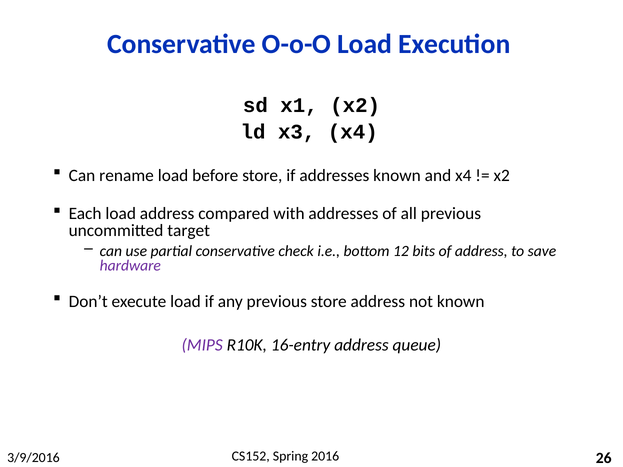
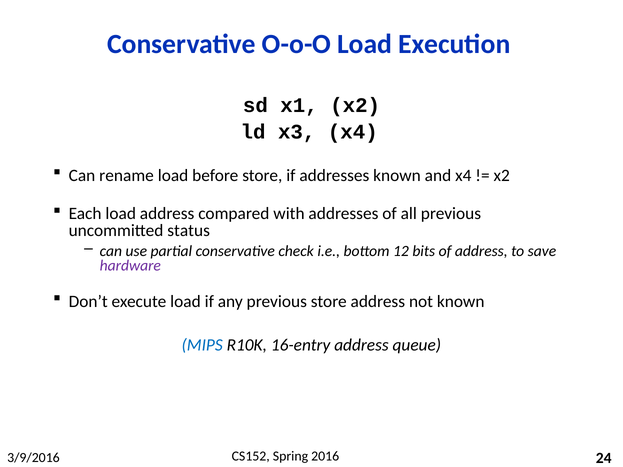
target: target -> status
MIPS colour: purple -> blue
26: 26 -> 24
